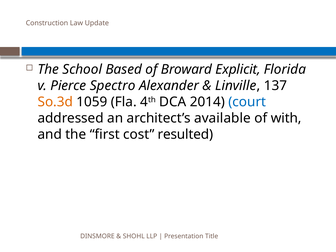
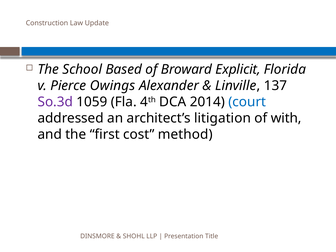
Spectro: Spectro -> Owings
So.3d colour: orange -> purple
available: available -> litigation
resulted: resulted -> method
